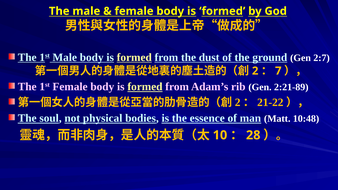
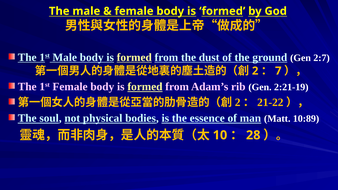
2:21-89: 2:21-89 -> 2:21-19
10:48: 10:48 -> 10:89
